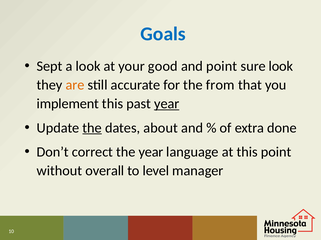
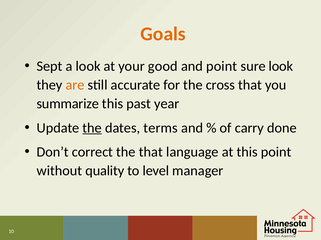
Goals colour: blue -> orange
from: from -> cross
implement: implement -> summarize
year at (167, 104) underline: present -> none
about: about -> terms
extra: extra -> carry
the year: year -> that
overall: overall -> quality
